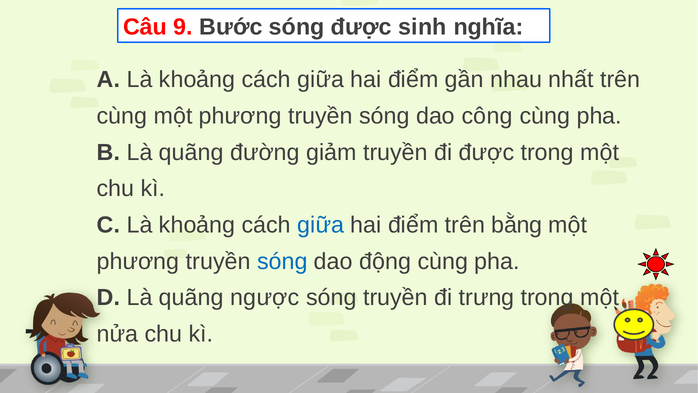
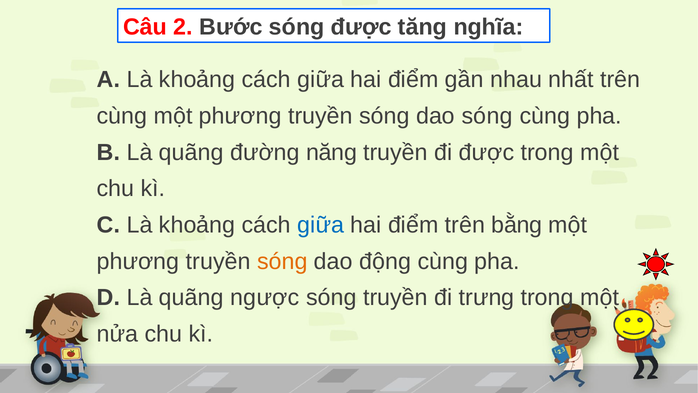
9: 9 -> 2
sinh: sinh -> tăng
dao công: công -> sóng
giảm: giảm -> năng
sóng at (282, 261) colour: blue -> orange
